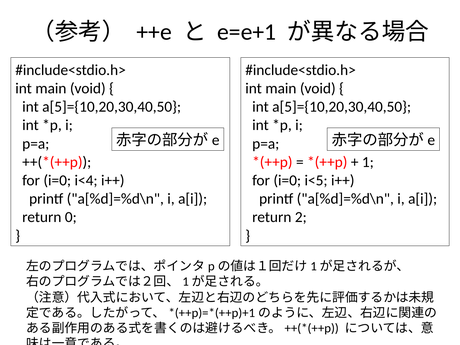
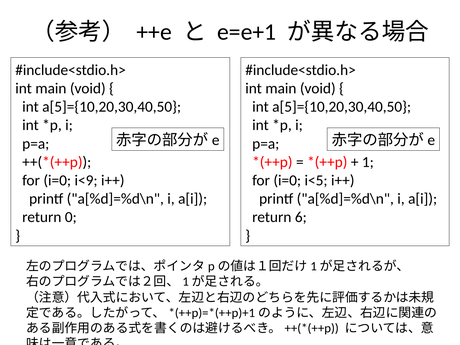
i<4: i<4 -> i<9
2: 2 -> 6
